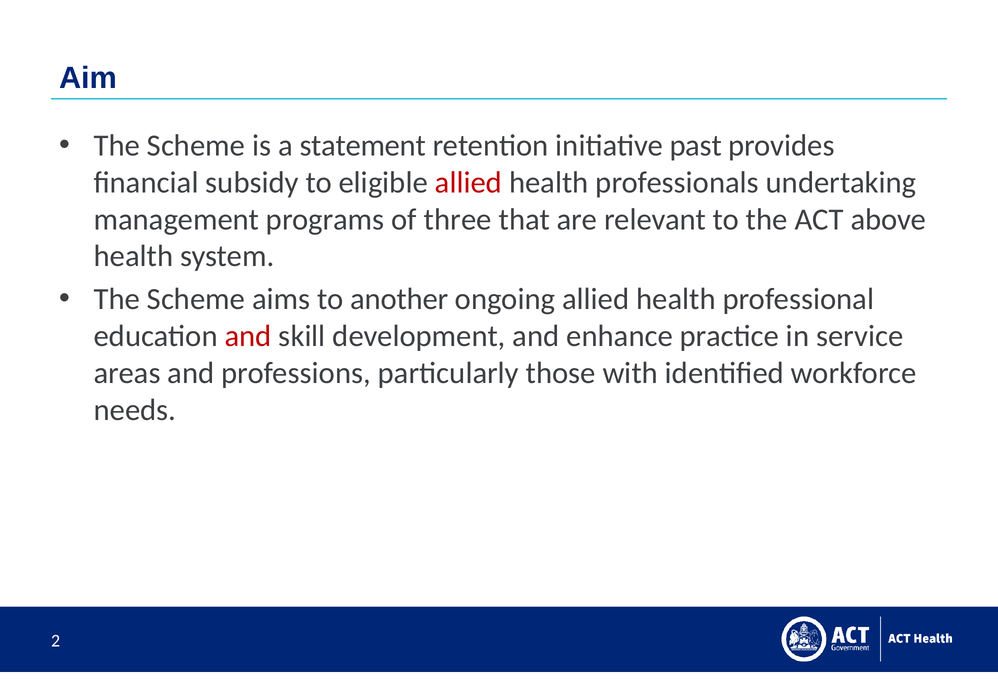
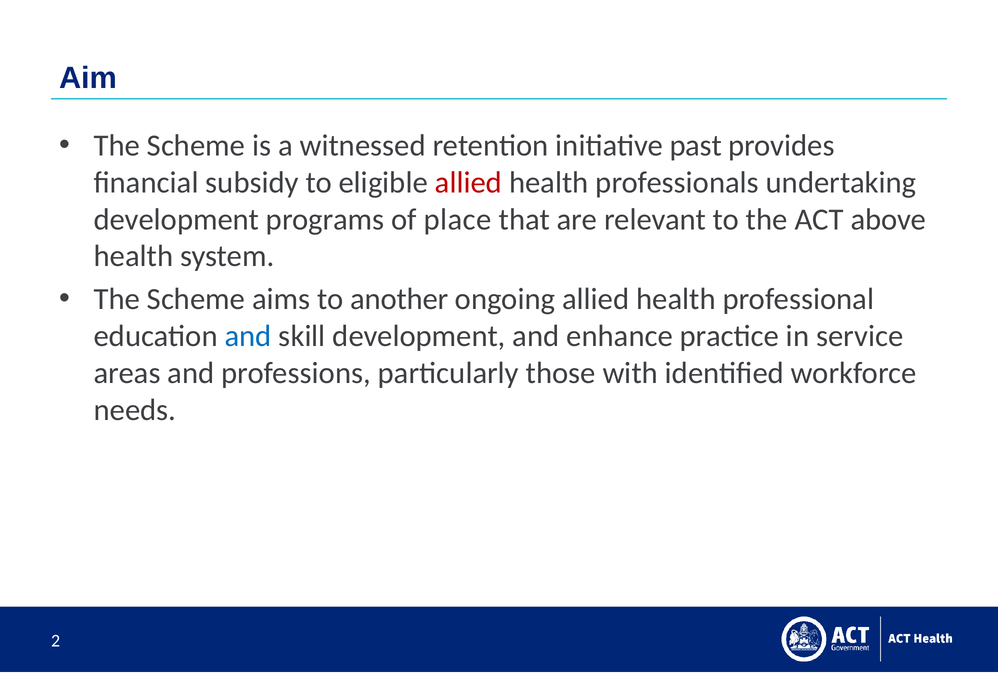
statement: statement -> witnessed
management at (176, 219): management -> development
three: three -> place
and at (248, 336) colour: red -> blue
